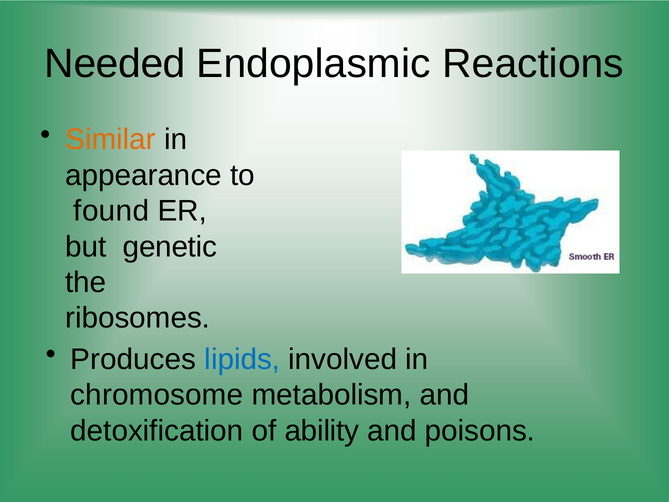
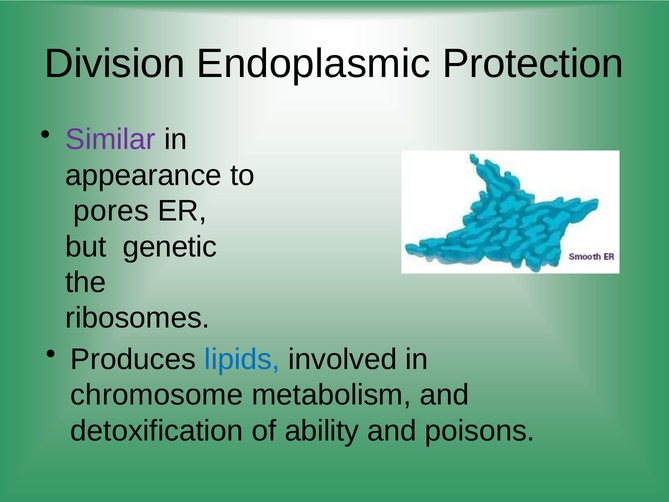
Needed: Needed -> Division
Reactions: Reactions -> Protection
Similar colour: orange -> purple
found: found -> pores
